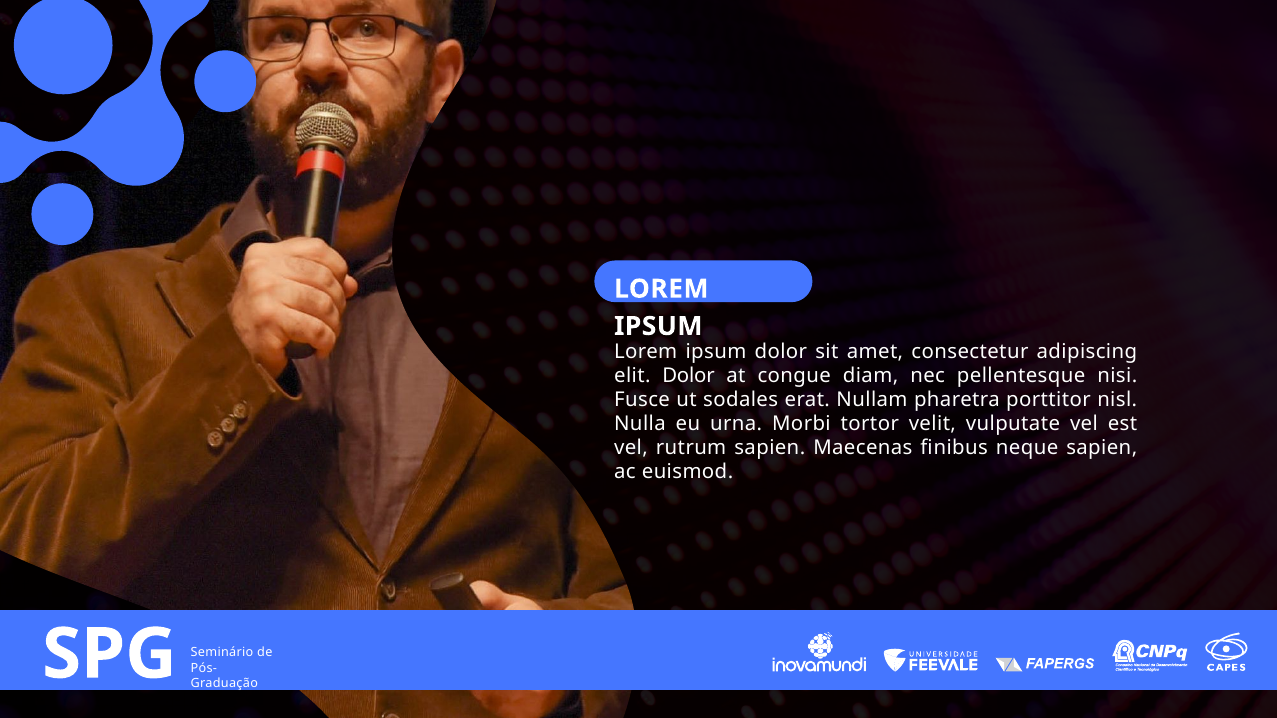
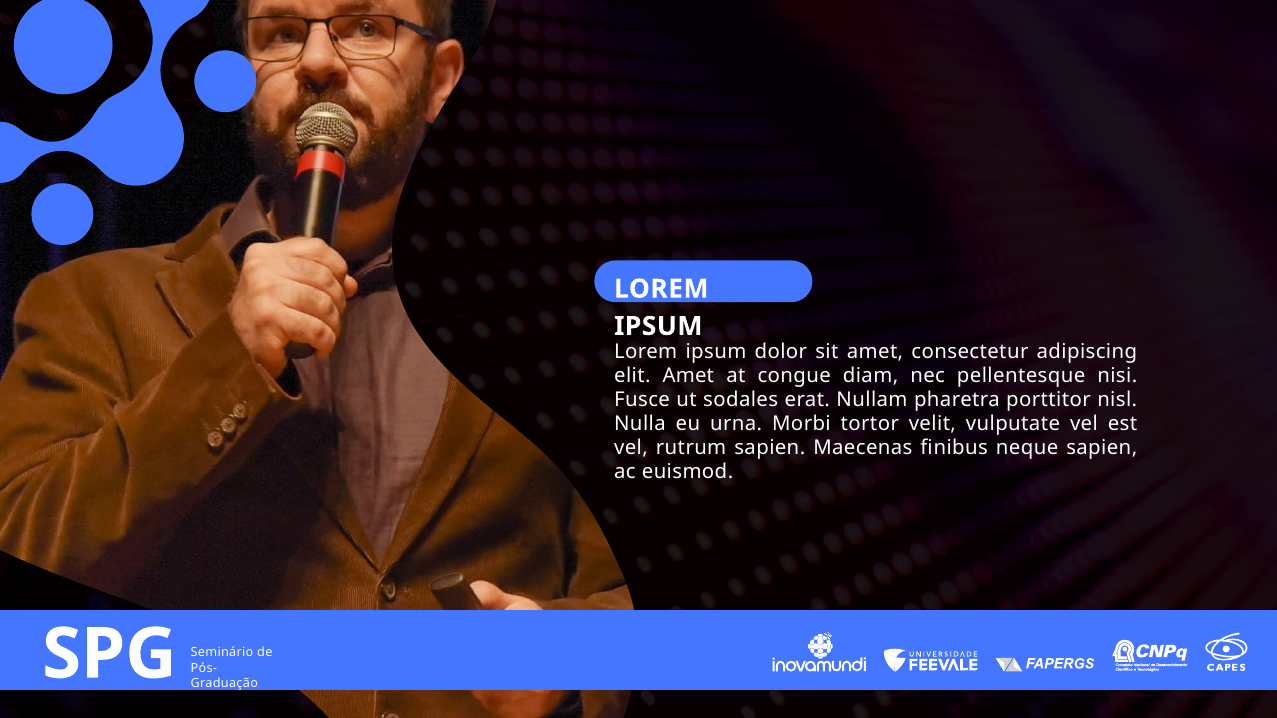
elit Dolor: Dolor -> Amet
